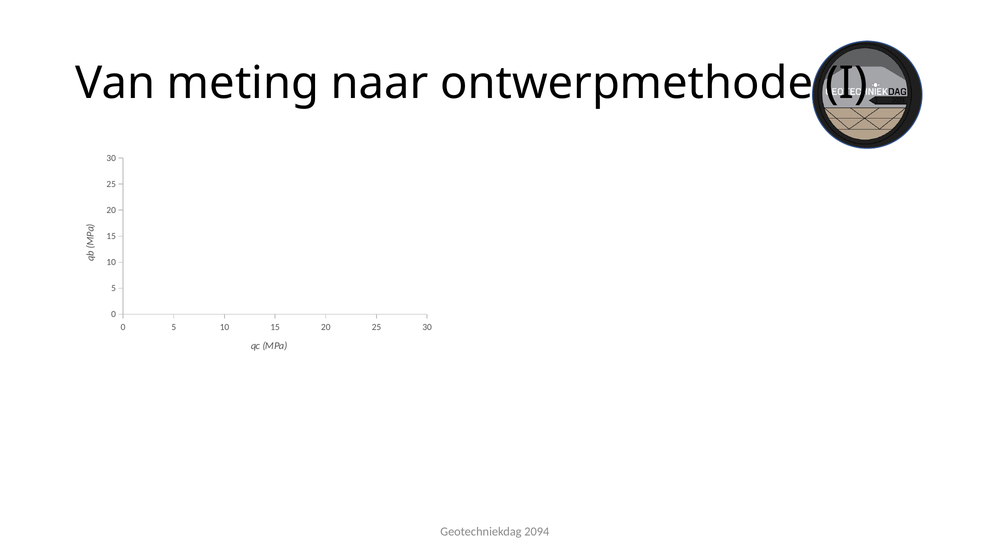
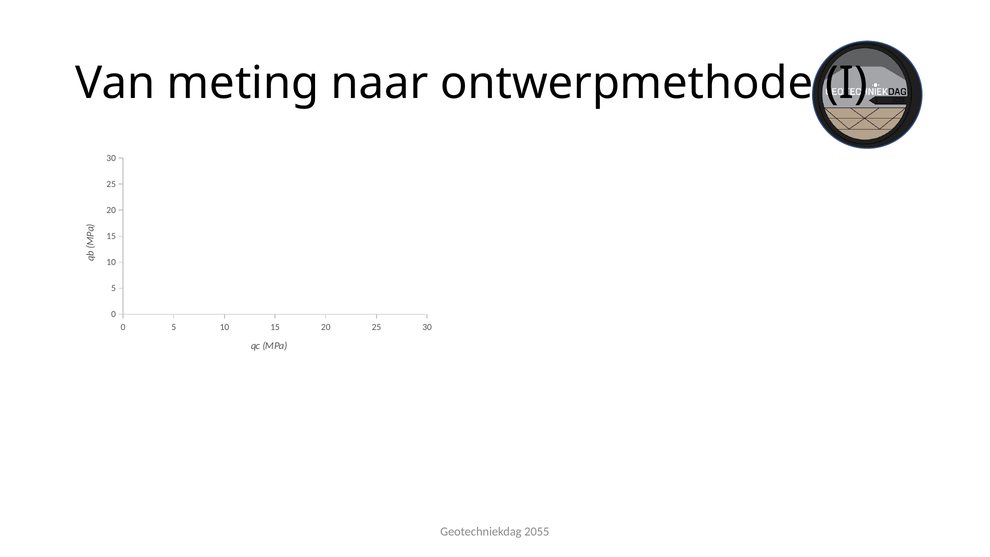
2094: 2094 -> 2055
